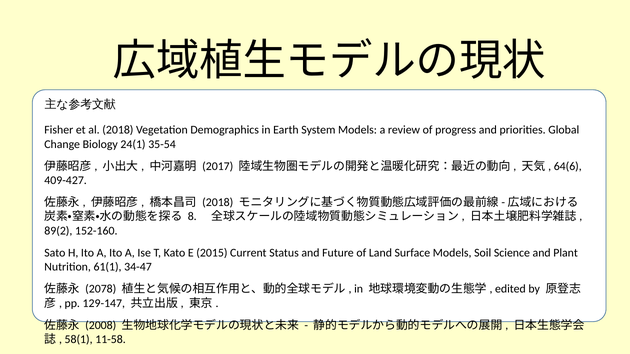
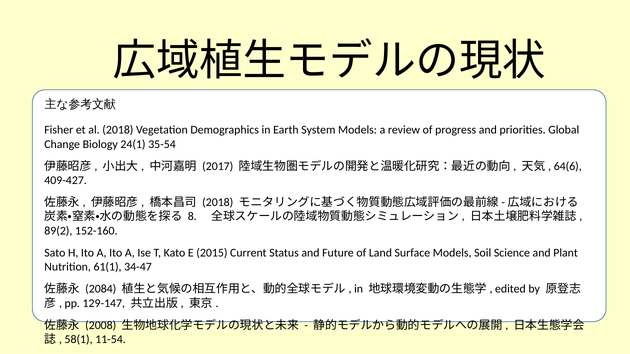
2078: 2078 -> 2084
11-58: 11-58 -> 11-54
